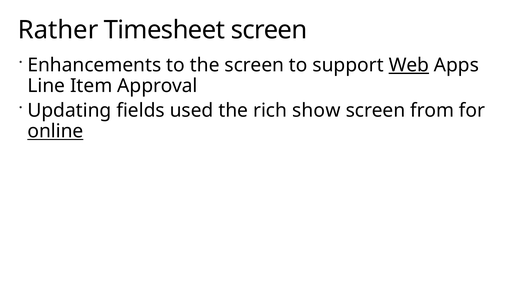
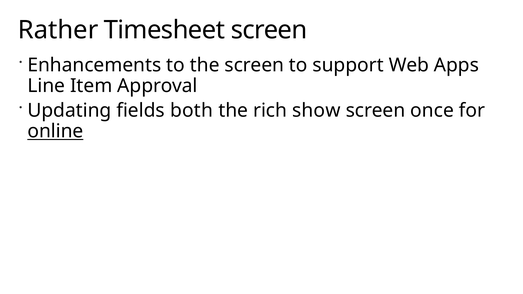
Web underline: present -> none
used: used -> both
from: from -> once
